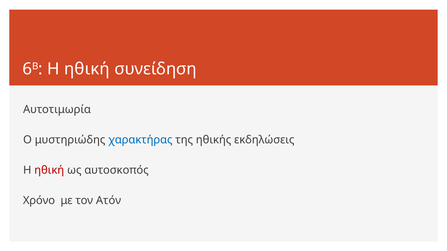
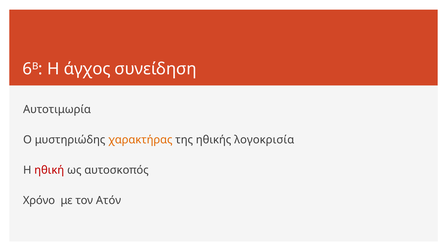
6Β Η ηθική: ηθική -> άγχος
χαρακτήρας colour: blue -> orange
εκδηλώσεις: εκδηλώσεις -> λογοκρισία
